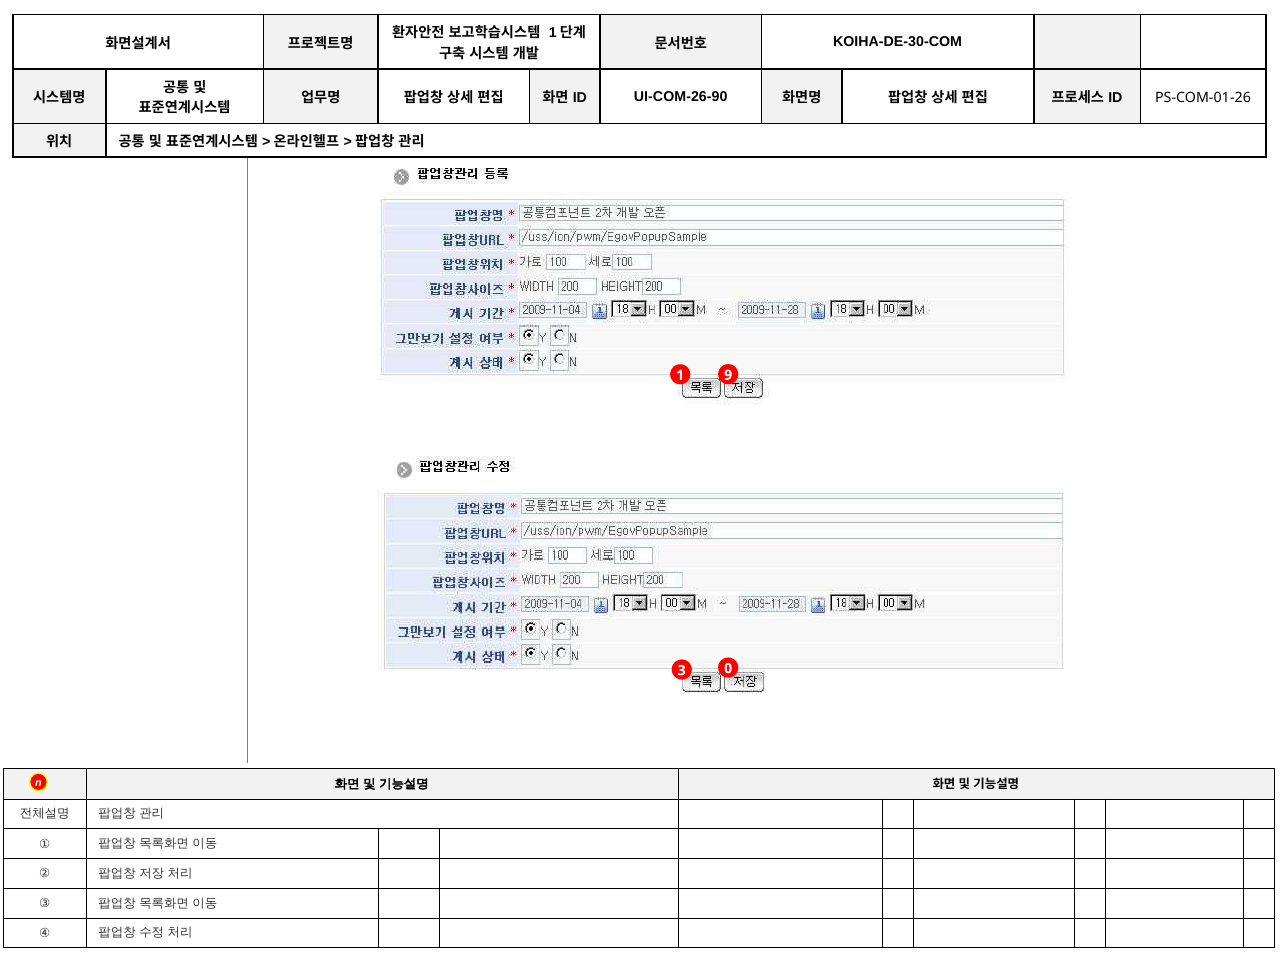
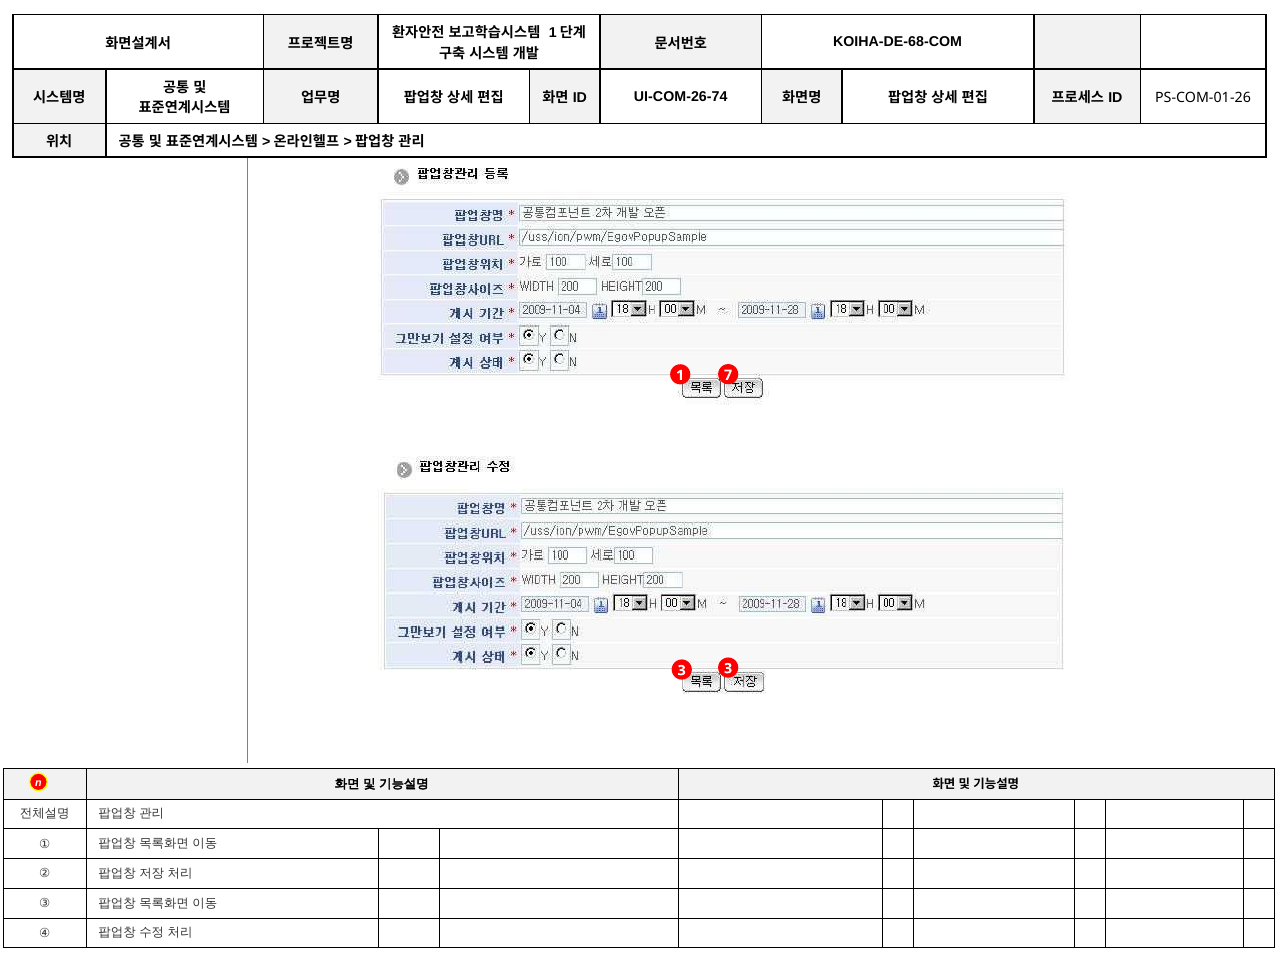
KOIHA-DE-30-COM: KOIHA-DE-30-COM -> KOIHA-DE-68-COM
UI-COM-26-90: UI-COM-26-90 -> UI-COM-26-74
9: 9 -> 7
3 0: 0 -> 3
